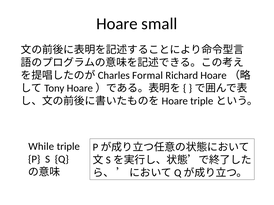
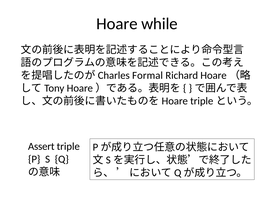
small: small -> while
While: While -> Assert
